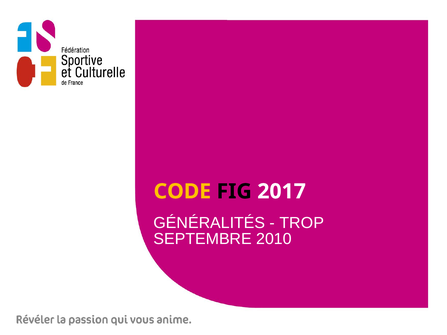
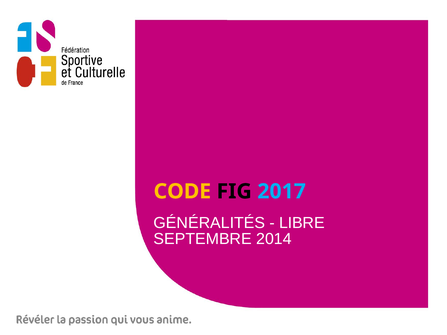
2017 colour: white -> light blue
TROP: TROP -> LIBRE
2010: 2010 -> 2014
